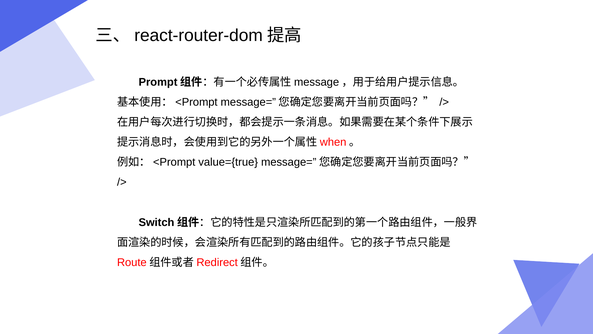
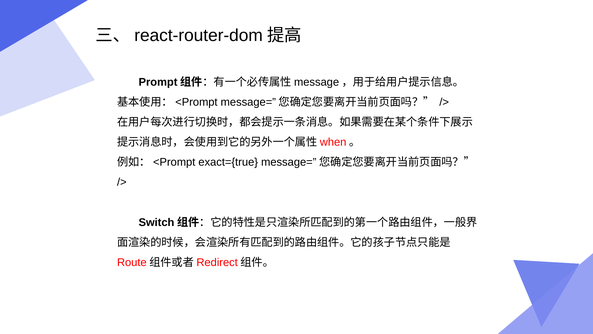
value={true: value={true -> exact={true
